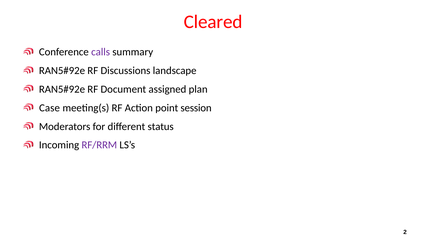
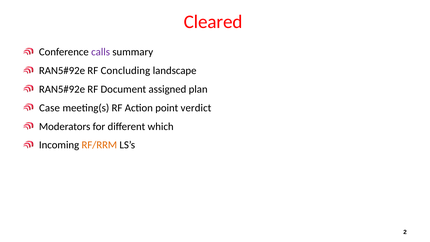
Discussions: Discussions -> Concluding
session: session -> verdict
status: status -> which
RF/RRM colour: purple -> orange
